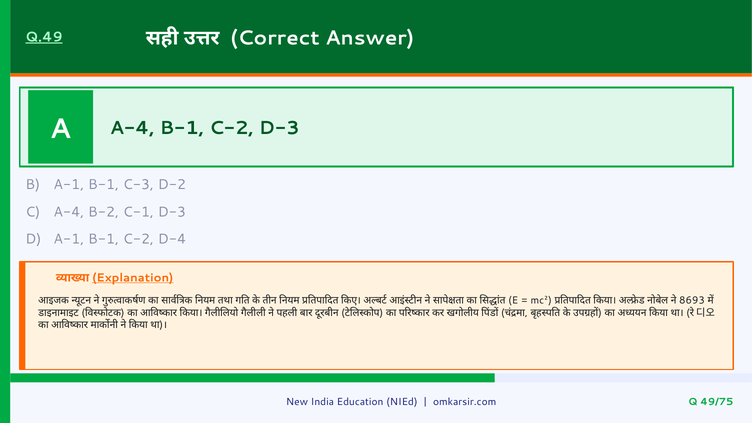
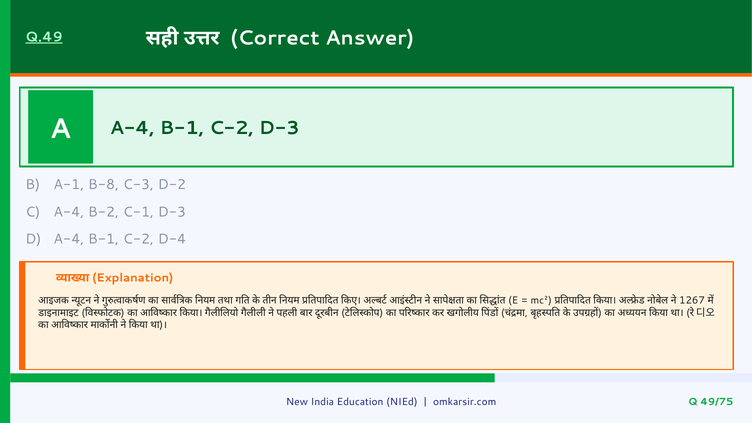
B A-1 B-1: B-1 -> B-8
D A-1: A-1 -> A-4
Explanation underline: present -> none
8693: 8693 -> 1267
